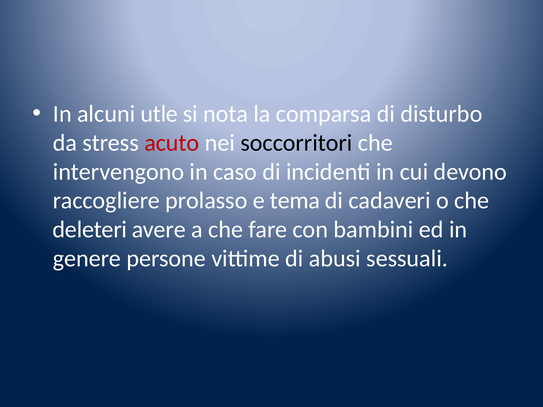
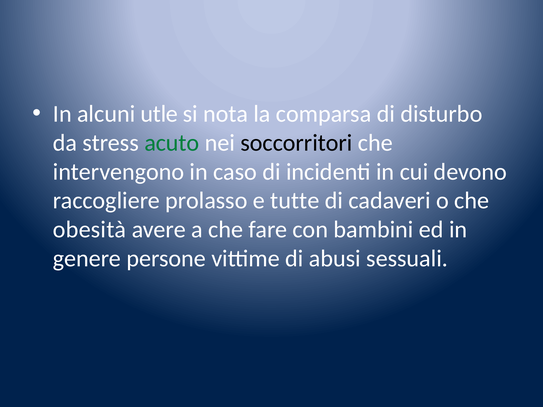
acuto colour: red -> green
tema: tema -> tutte
deleteri: deleteri -> obesità
